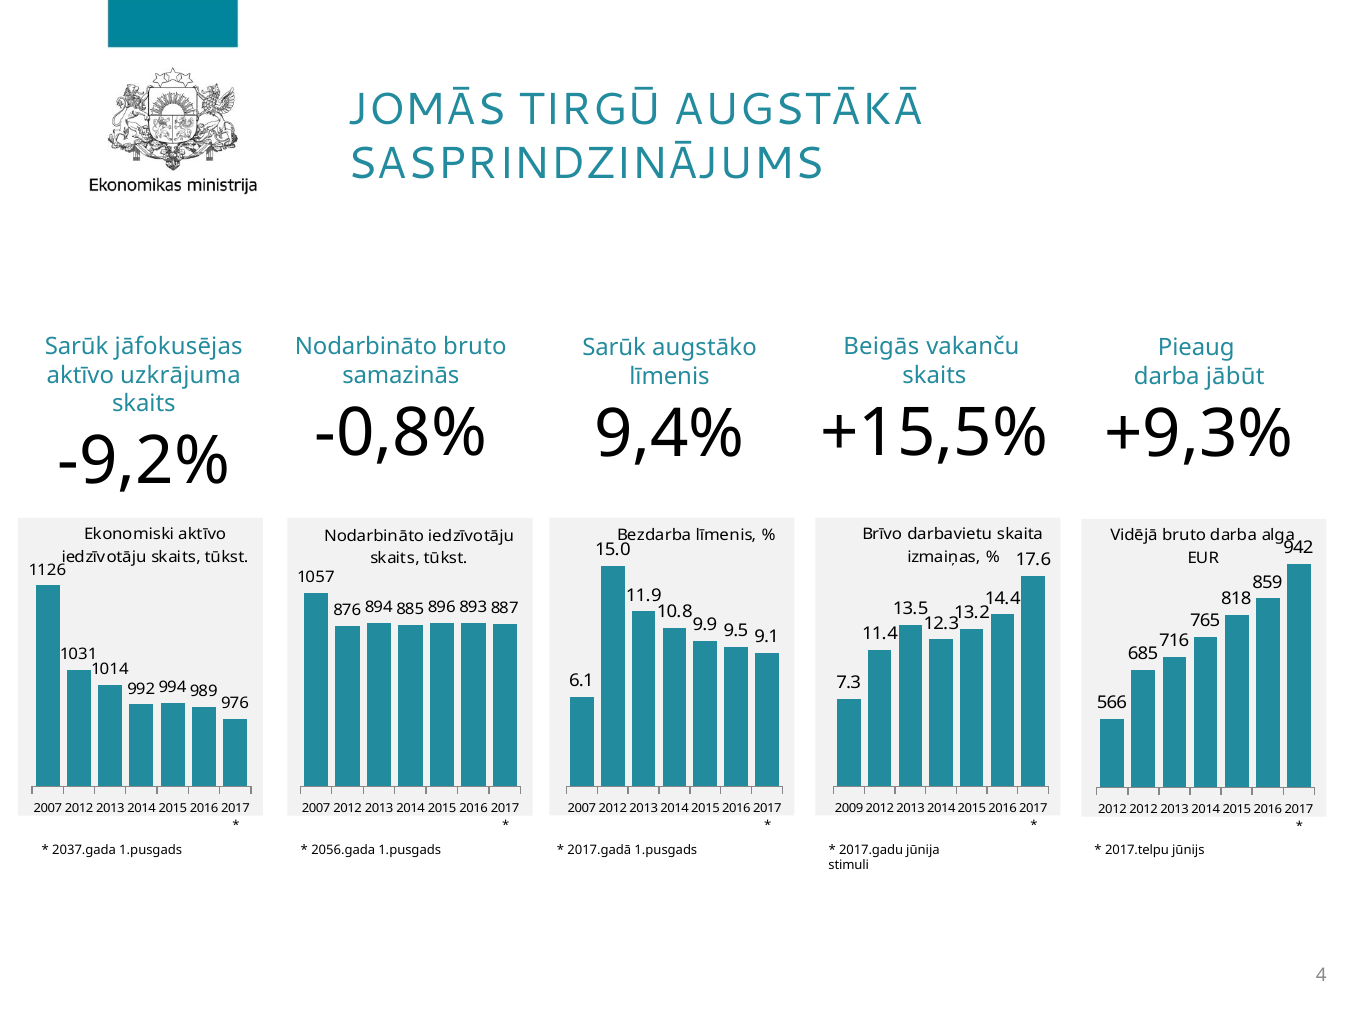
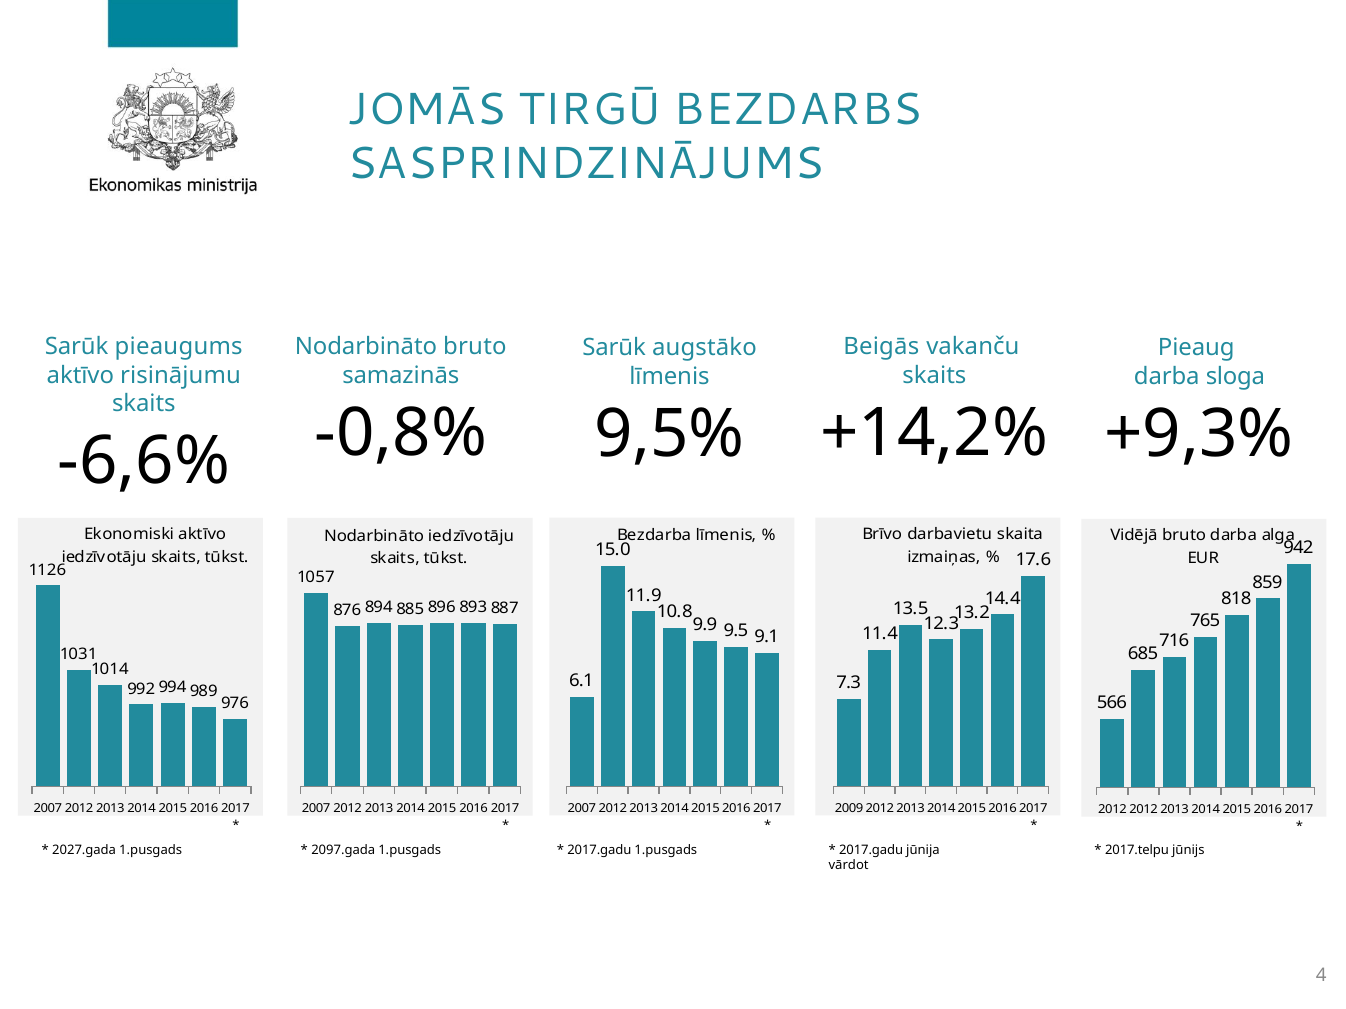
AUGSTĀKĀ: AUGSTĀKĀ -> BEZDARBS
jāfokusējas: jāfokusējas -> pieaugums
uzkrājuma: uzkrājuma -> risinājumu
jābūt: jābūt -> sloga
+15,5%: +15,5% -> +14,2%
9,4%: 9,4% -> 9,5%
-9,2%: -9,2% -> -6,6%
2037.gada: 2037.gada -> 2027.gada
2056.gada: 2056.gada -> 2097.gada
2017.gadā at (599, 850): 2017.gadā -> 2017.gadu
stimuli: stimuli -> vārdot
